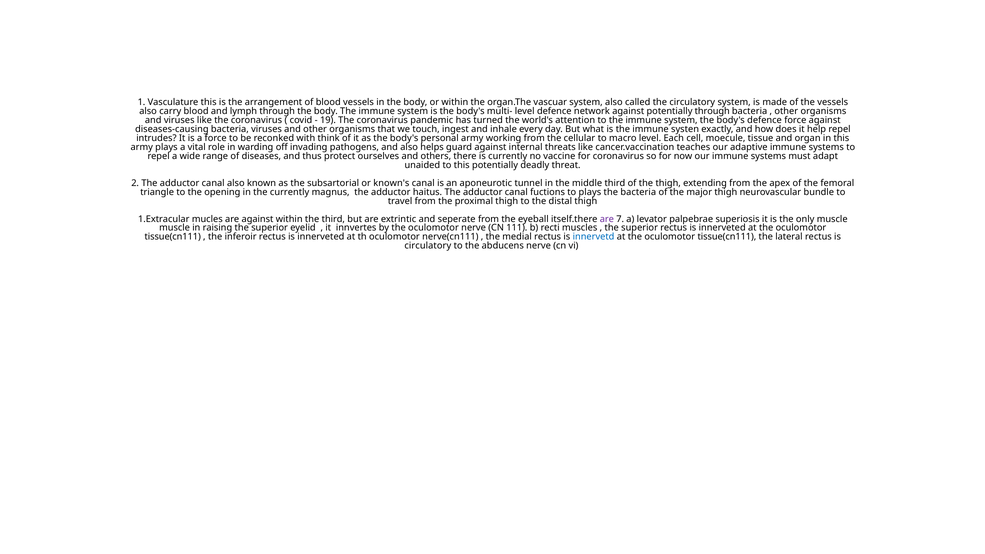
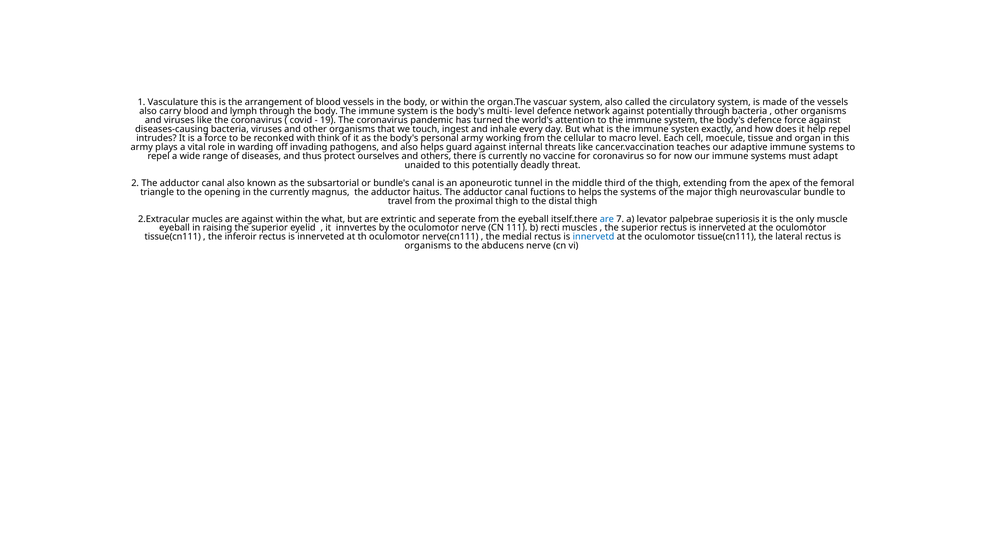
known's: known's -> bundle's
to plays: plays -> helps
the bacteria: bacteria -> systems
1.Extracular: 1.Extracular -> 2.Extracular
the third: third -> what
are at (607, 219) colour: purple -> blue
muscle at (175, 228): muscle -> eyeball
circulatory at (428, 246): circulatory -> organisms
